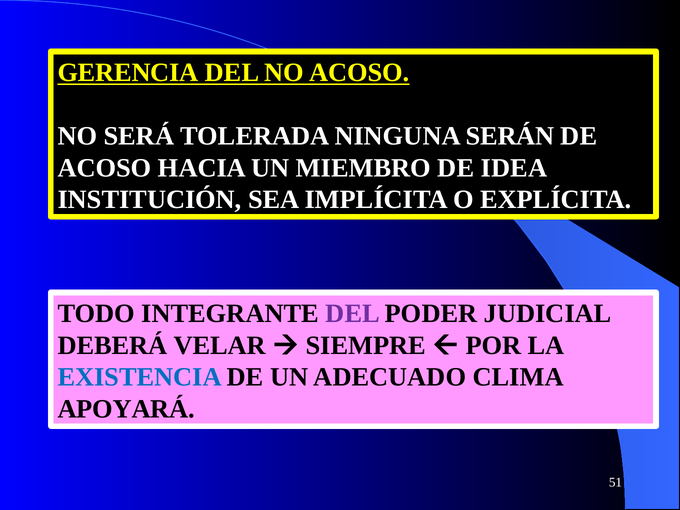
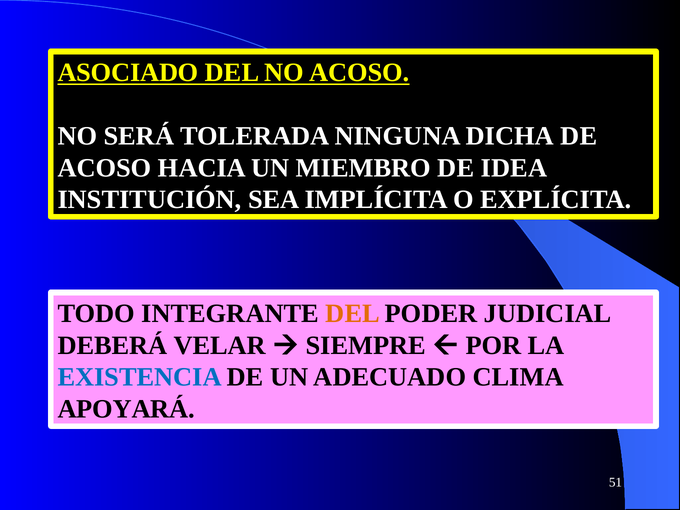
GERENCIA: GERENCIA -> ASOCIADO
SERÁN: SERÁN -> DICHA
DEL at (353, 314) colour: purple -> orange
